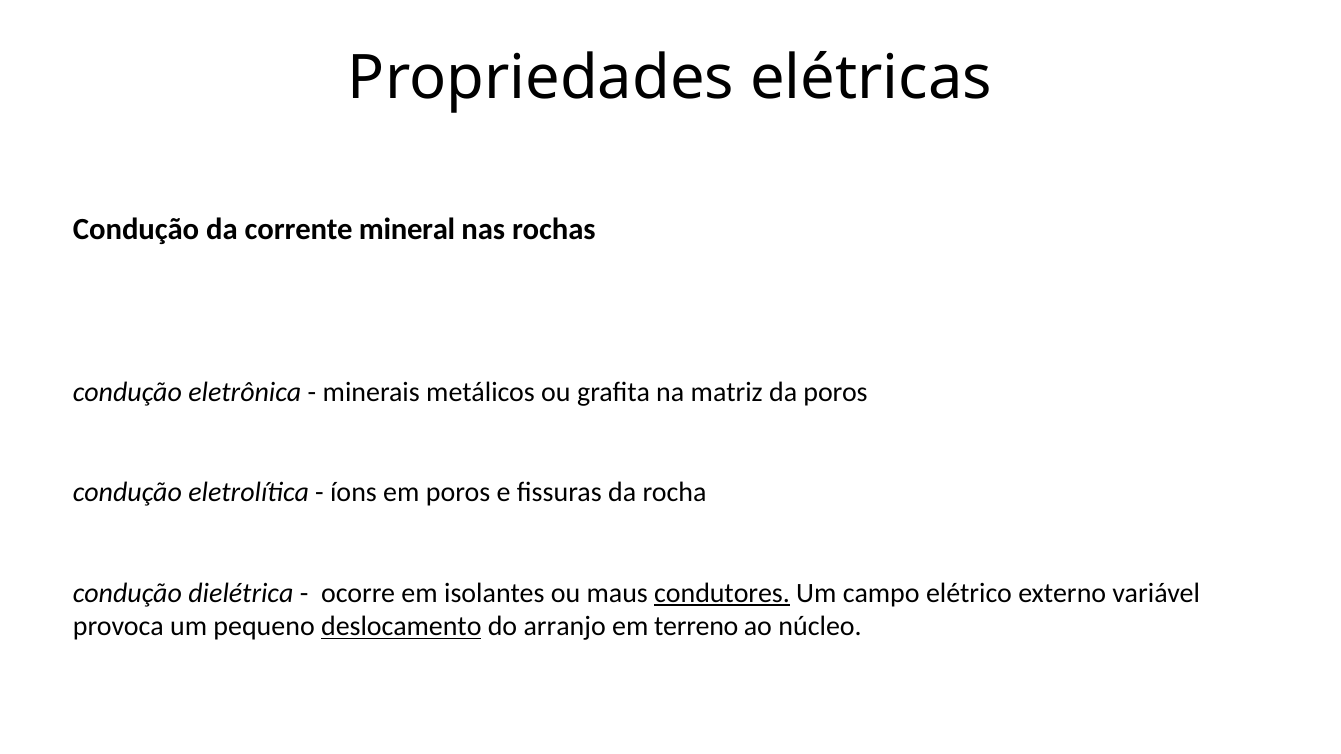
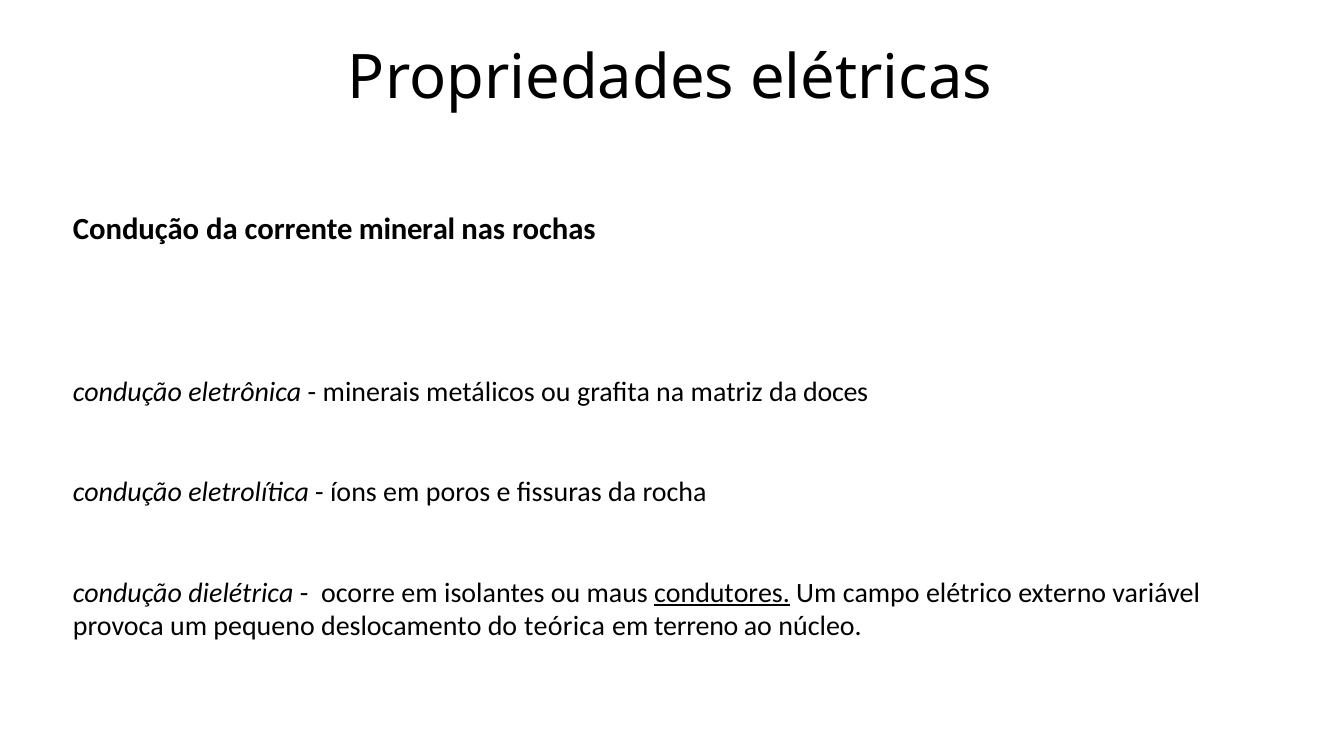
da poros: poros -> doces
deslocamento underline: present -> none
arranjo: arranjo -> teórica
